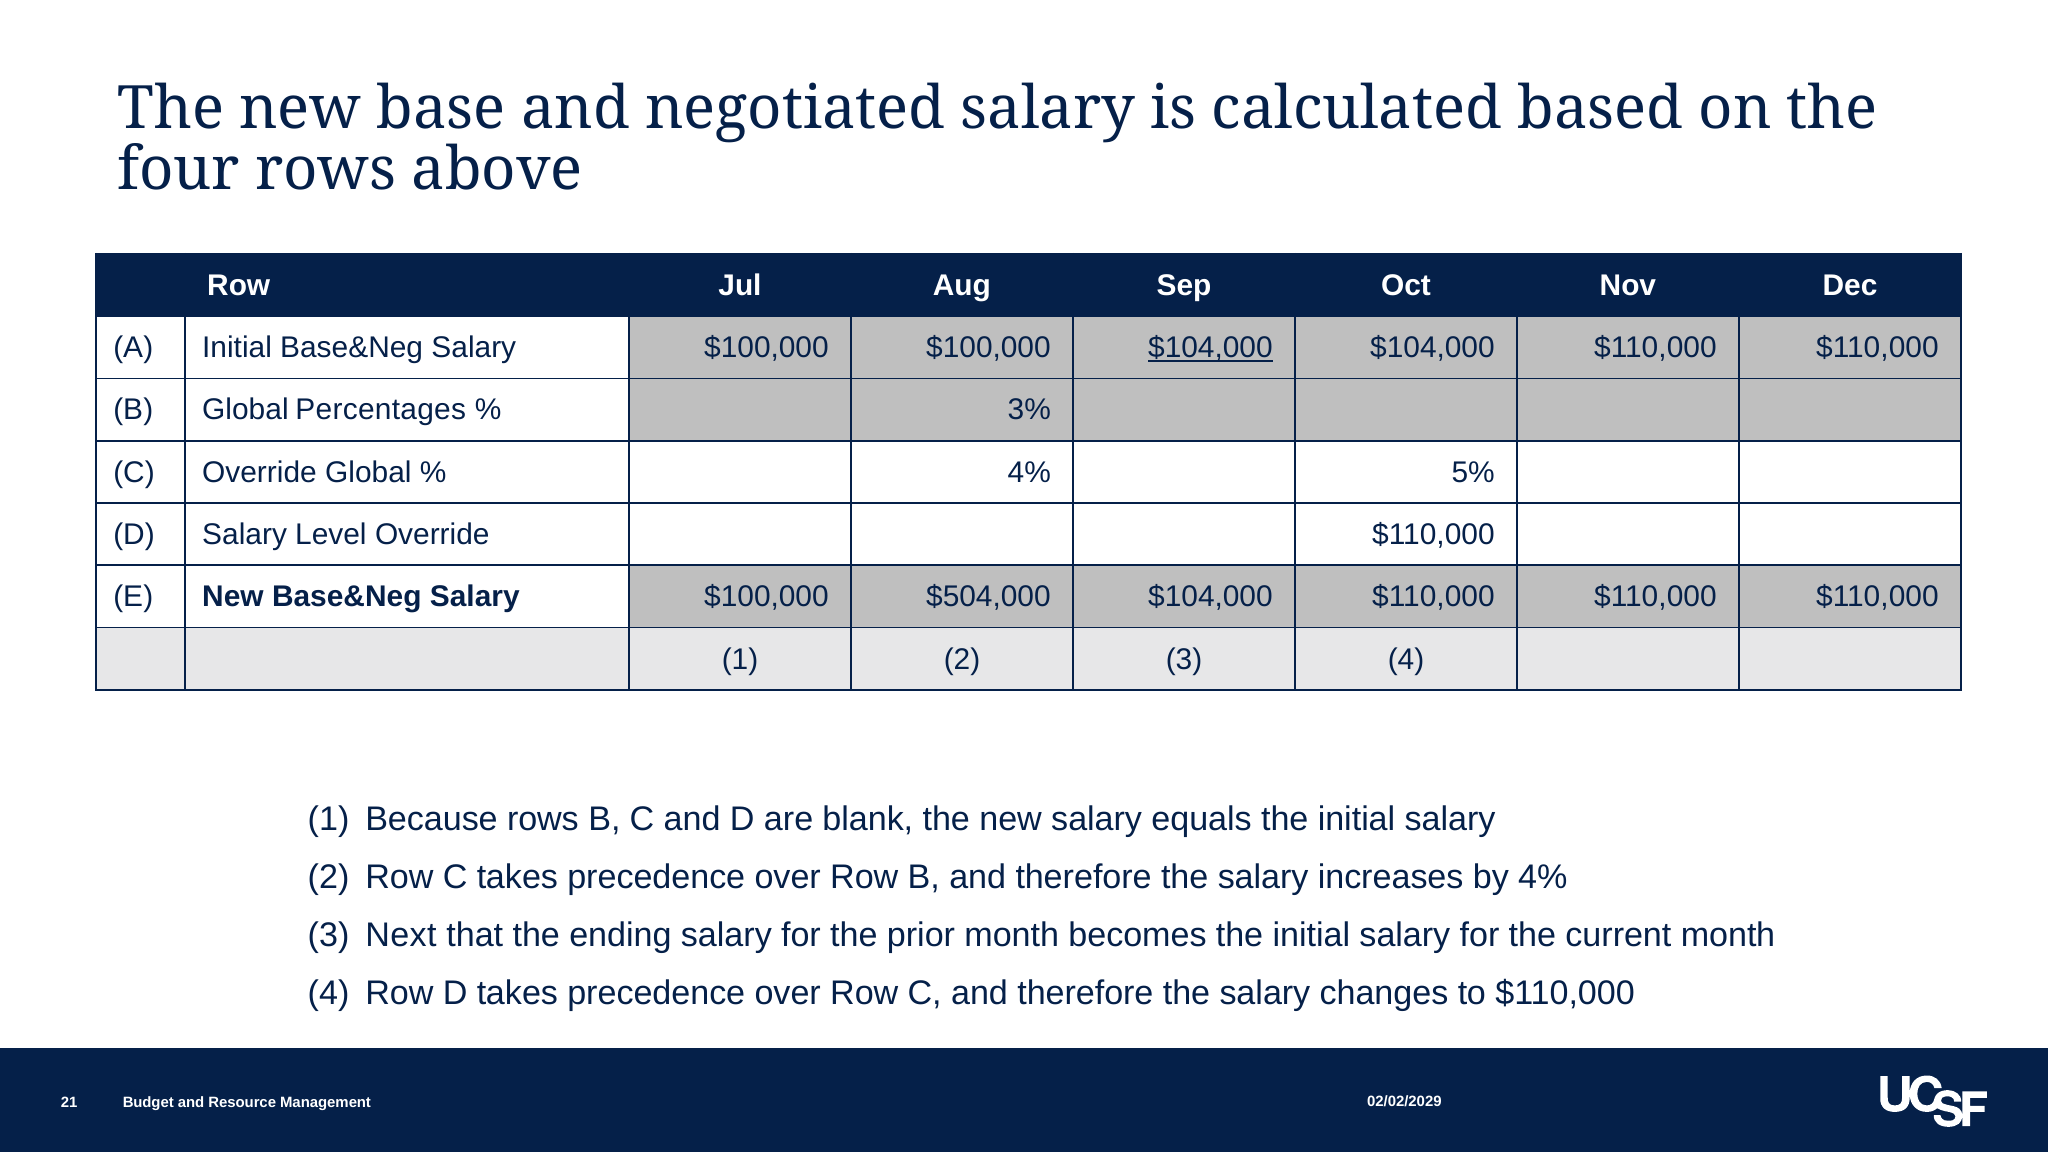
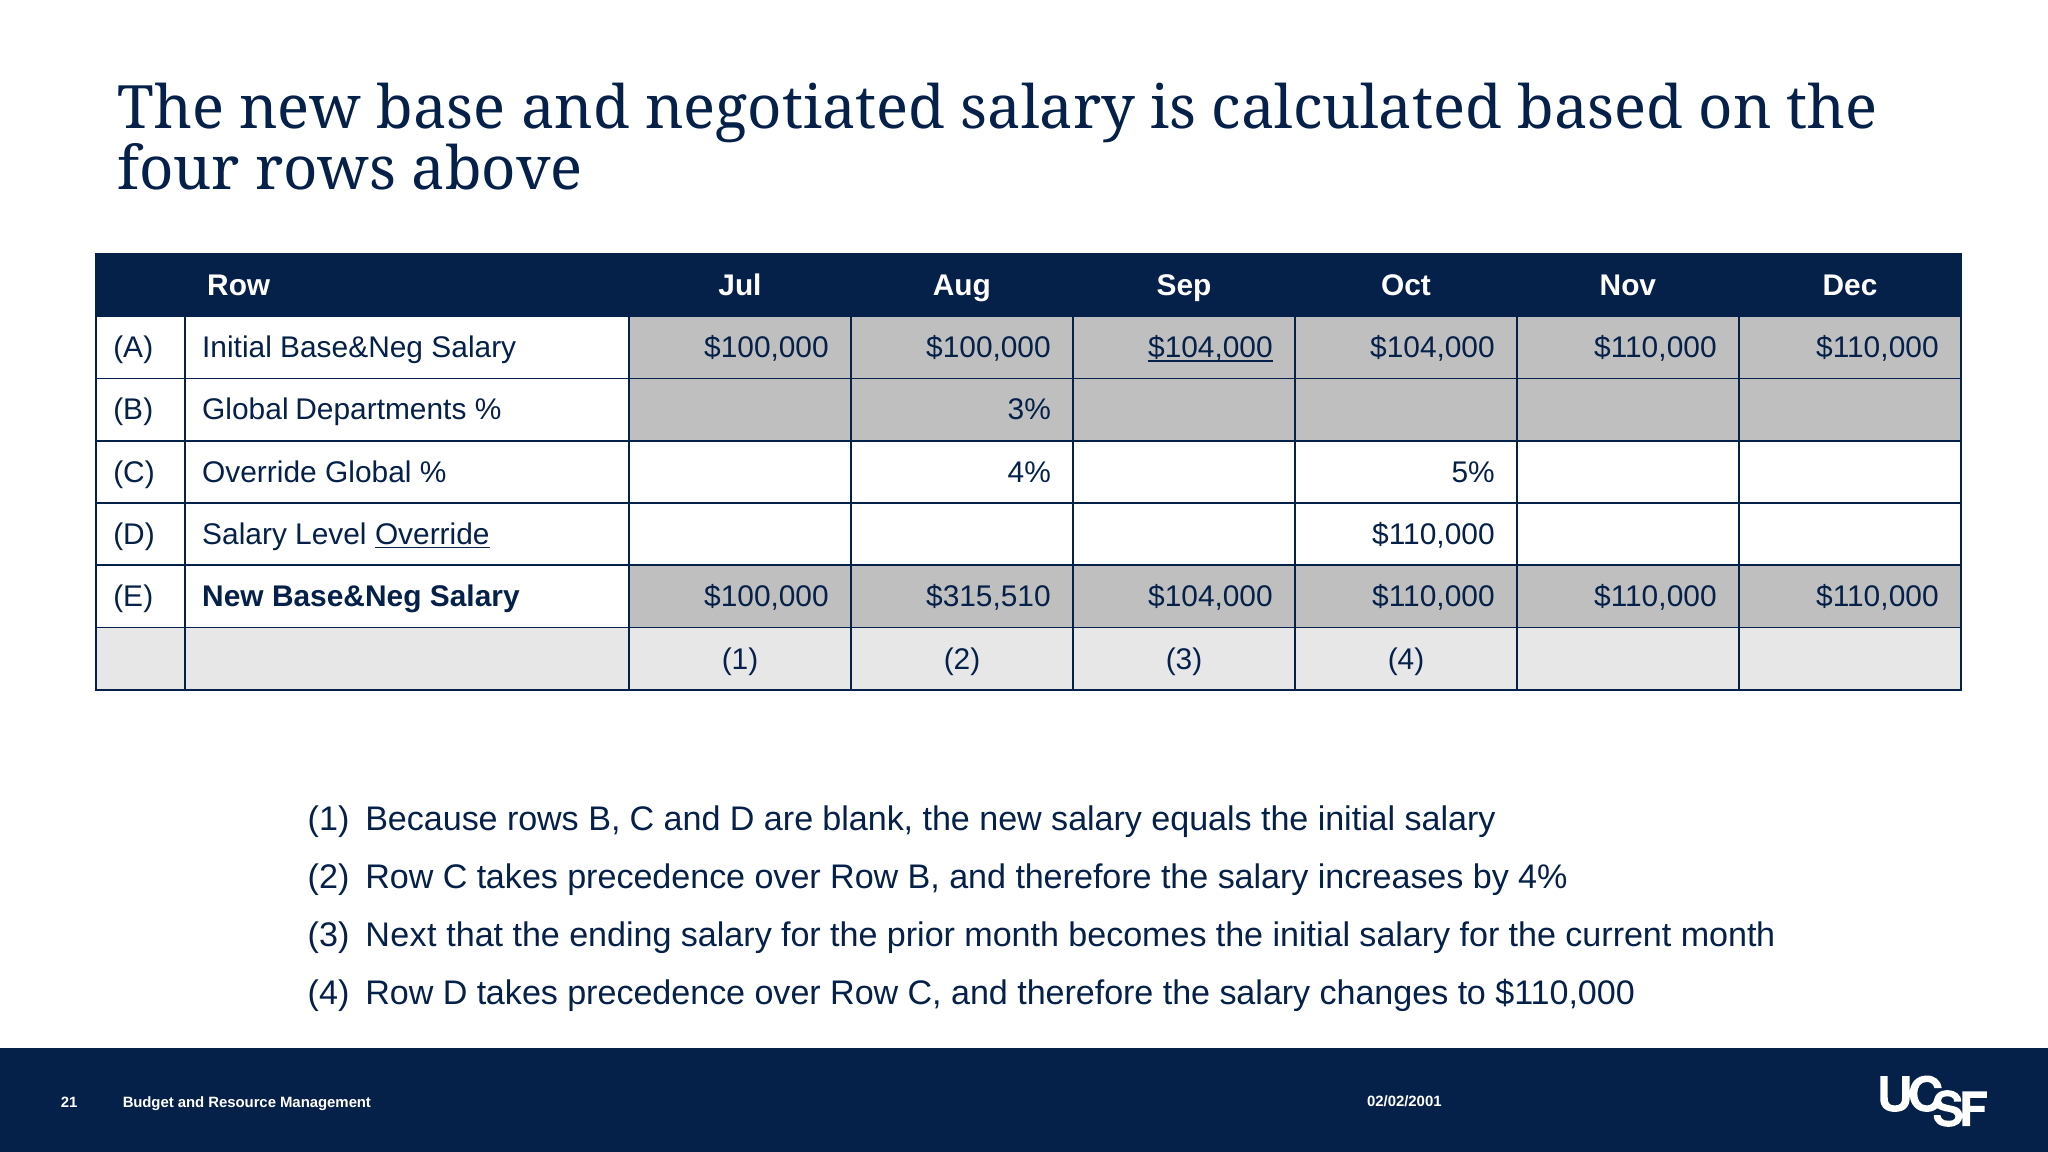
Percentages: Percentages -> Departments
Override at (432, 535) underline: none -> present
$504,000: $504,000 -> $315,510
02/02/2029: 02/02/2029 -> 02/02/2001
